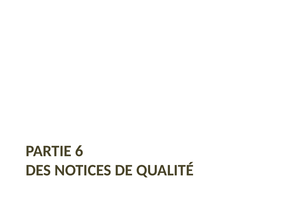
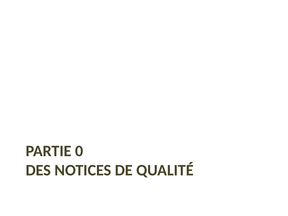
6: 6 -> 0
